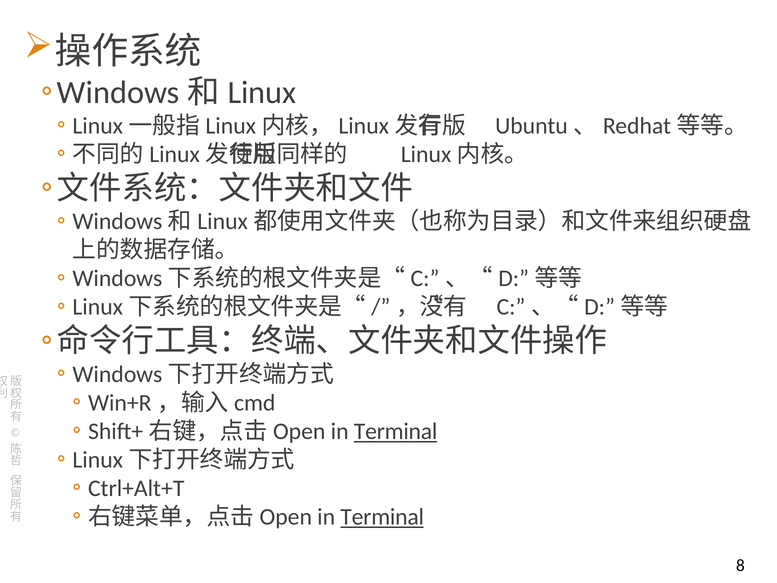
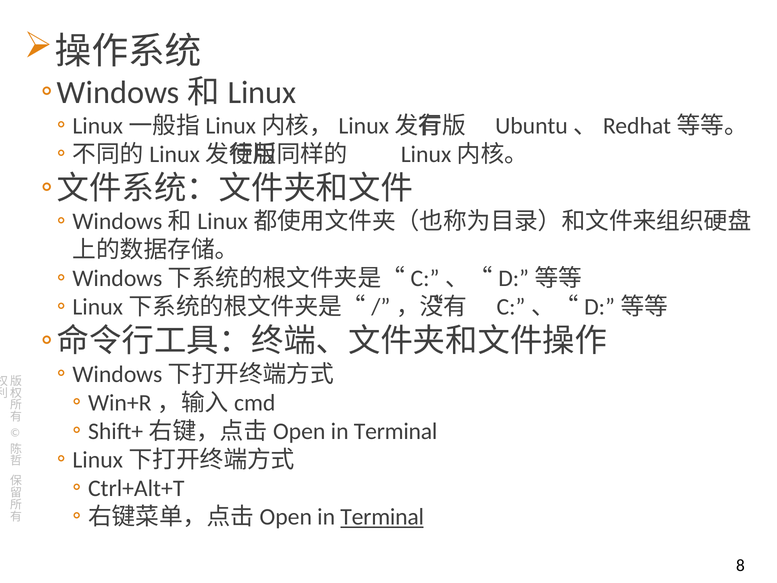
Terminal at (396, 431) underline: present -> none
